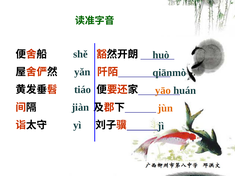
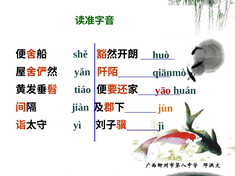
yāo colour: orange -> red
